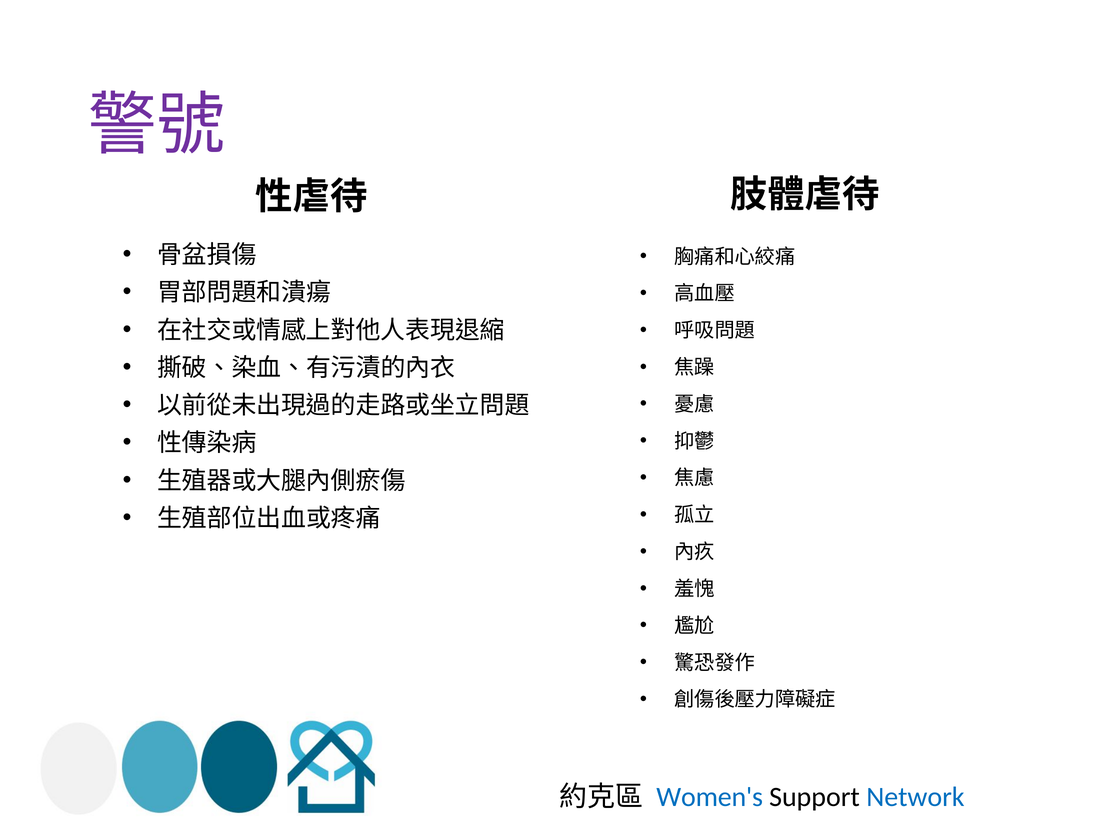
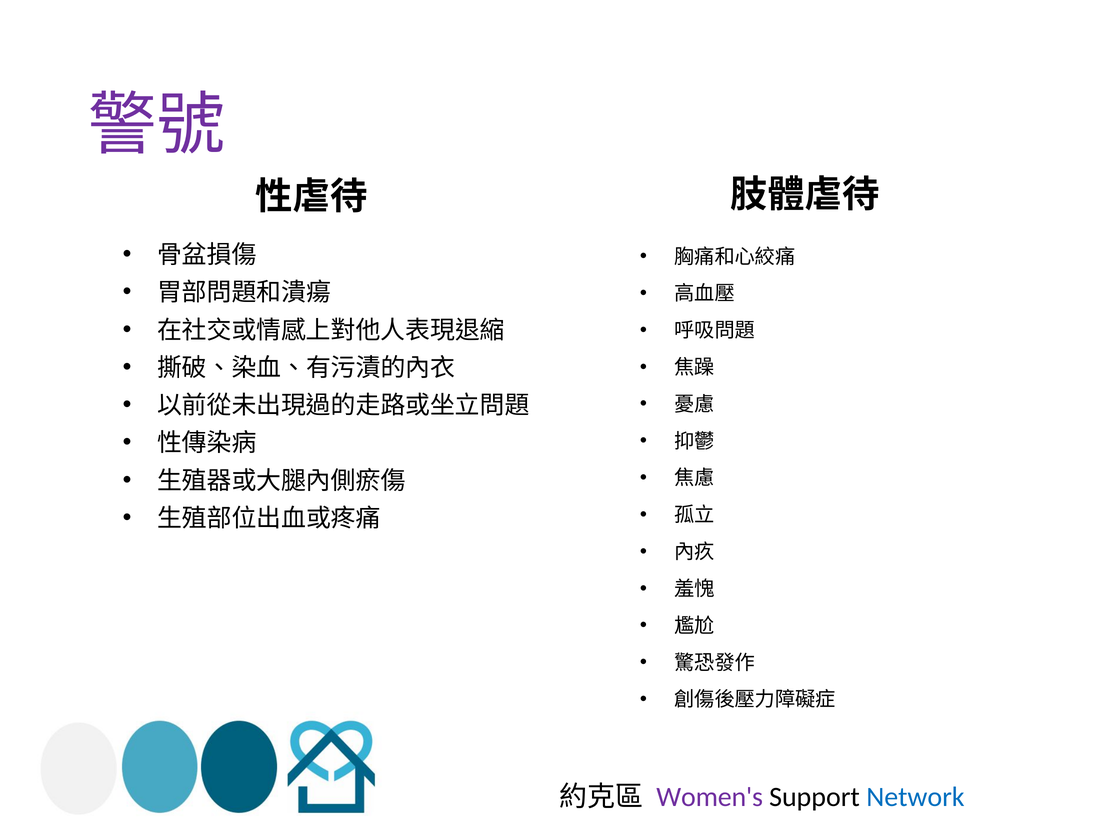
Women's colour: blue -> purple
